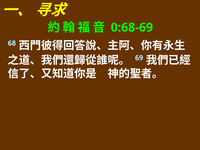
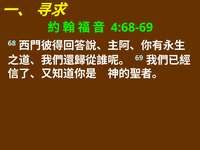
0:68-69: 0:68-69 -> 4:68-69
